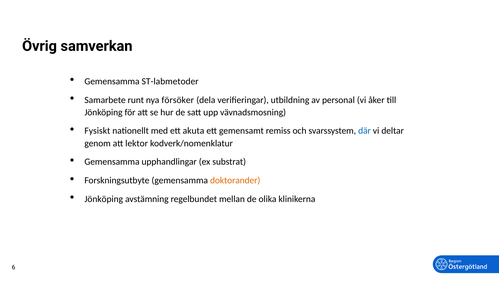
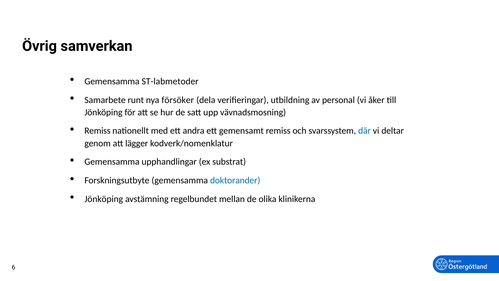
Fysiskt at (97, 131): Fysiskt -> Remiss
akuta: akuta -> andra
lektor: lektor -> lägger
doktorander colour: orange -> blue
